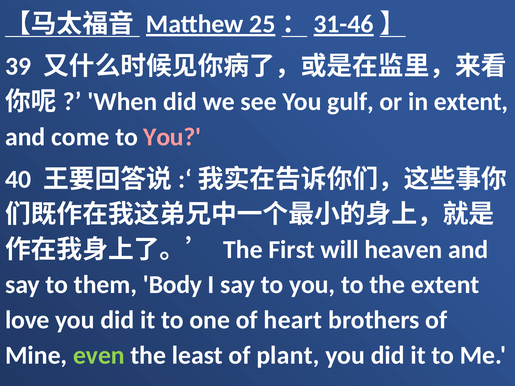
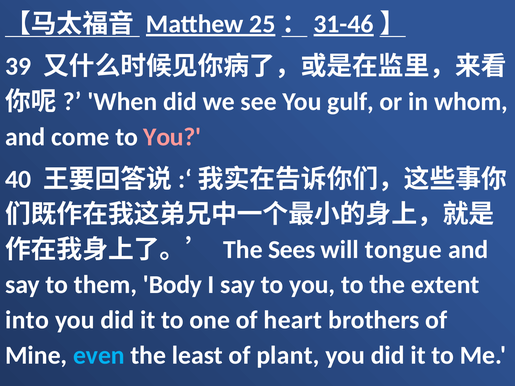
in extent: extent -> whom
First: First -> Sees
heaven: heaven -> tongue
love: love -> into
even colour: light green -> light blue
